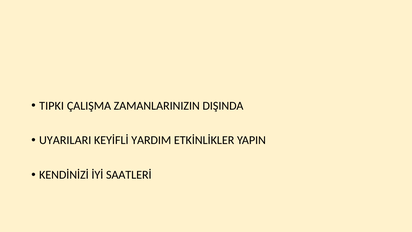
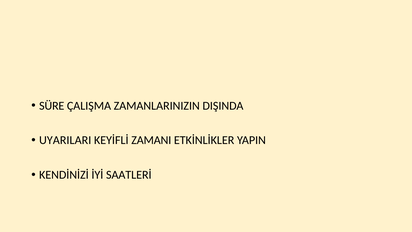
TIPKI: TIPKI -> SÜRE
YARDIM: YARDIM -> ZAMANI
